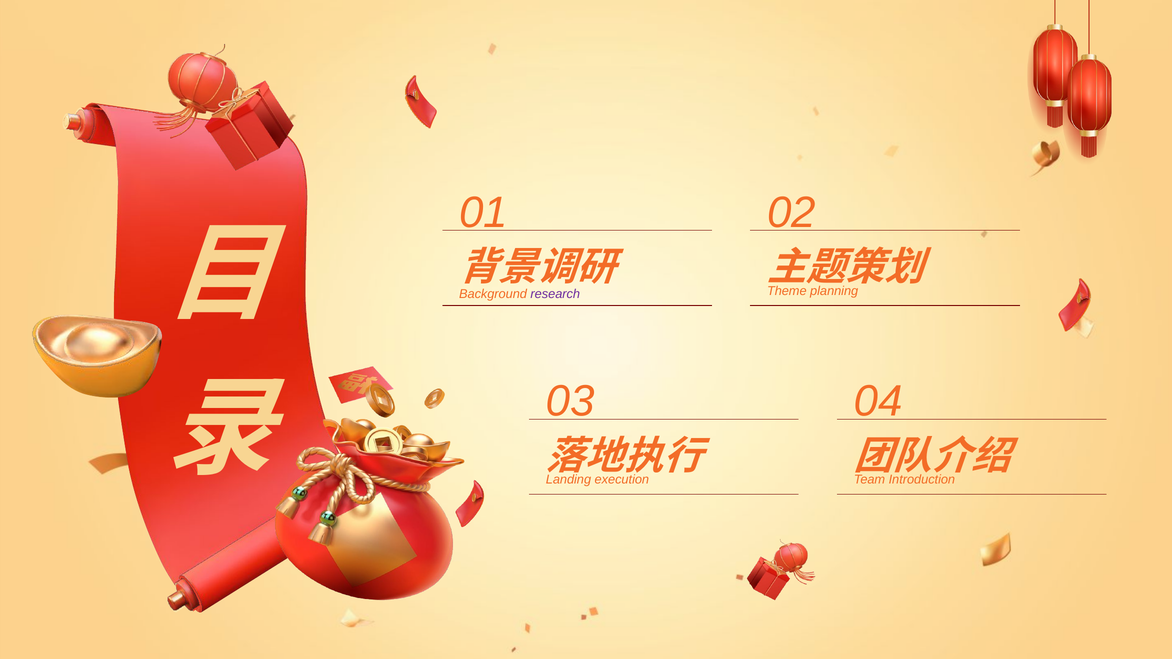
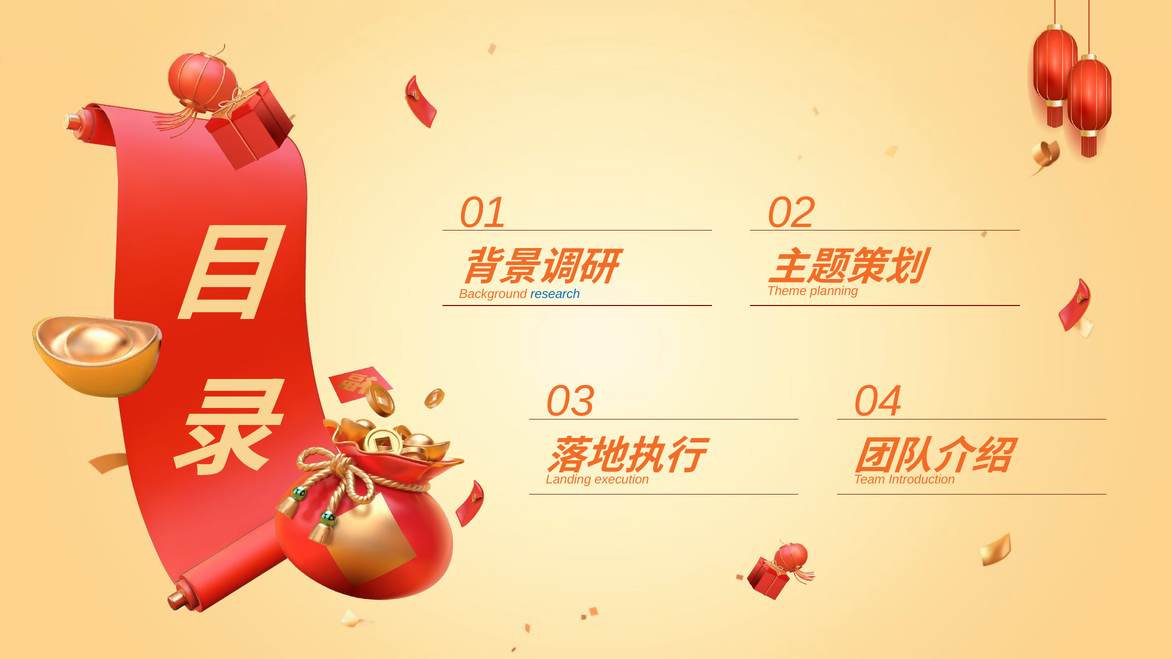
research colour: purple -> blue
